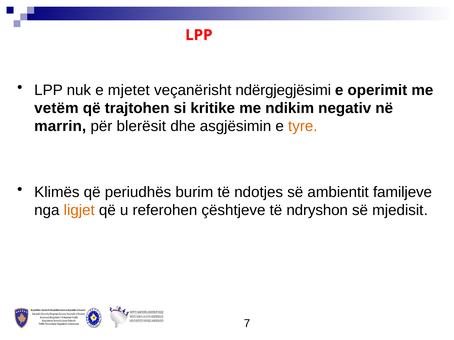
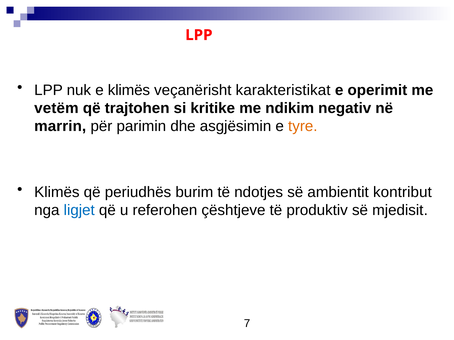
e mjetet: mjetet -> klimës
ndërgjegjësimi: ndërgjegjësimi -> karakteristikat
blerësit: blerësit -> parimin
familjeve: familjeve -> kontribut
ligjet colour: orange -> blue
ndryshon: ndryshon -> produktiv
